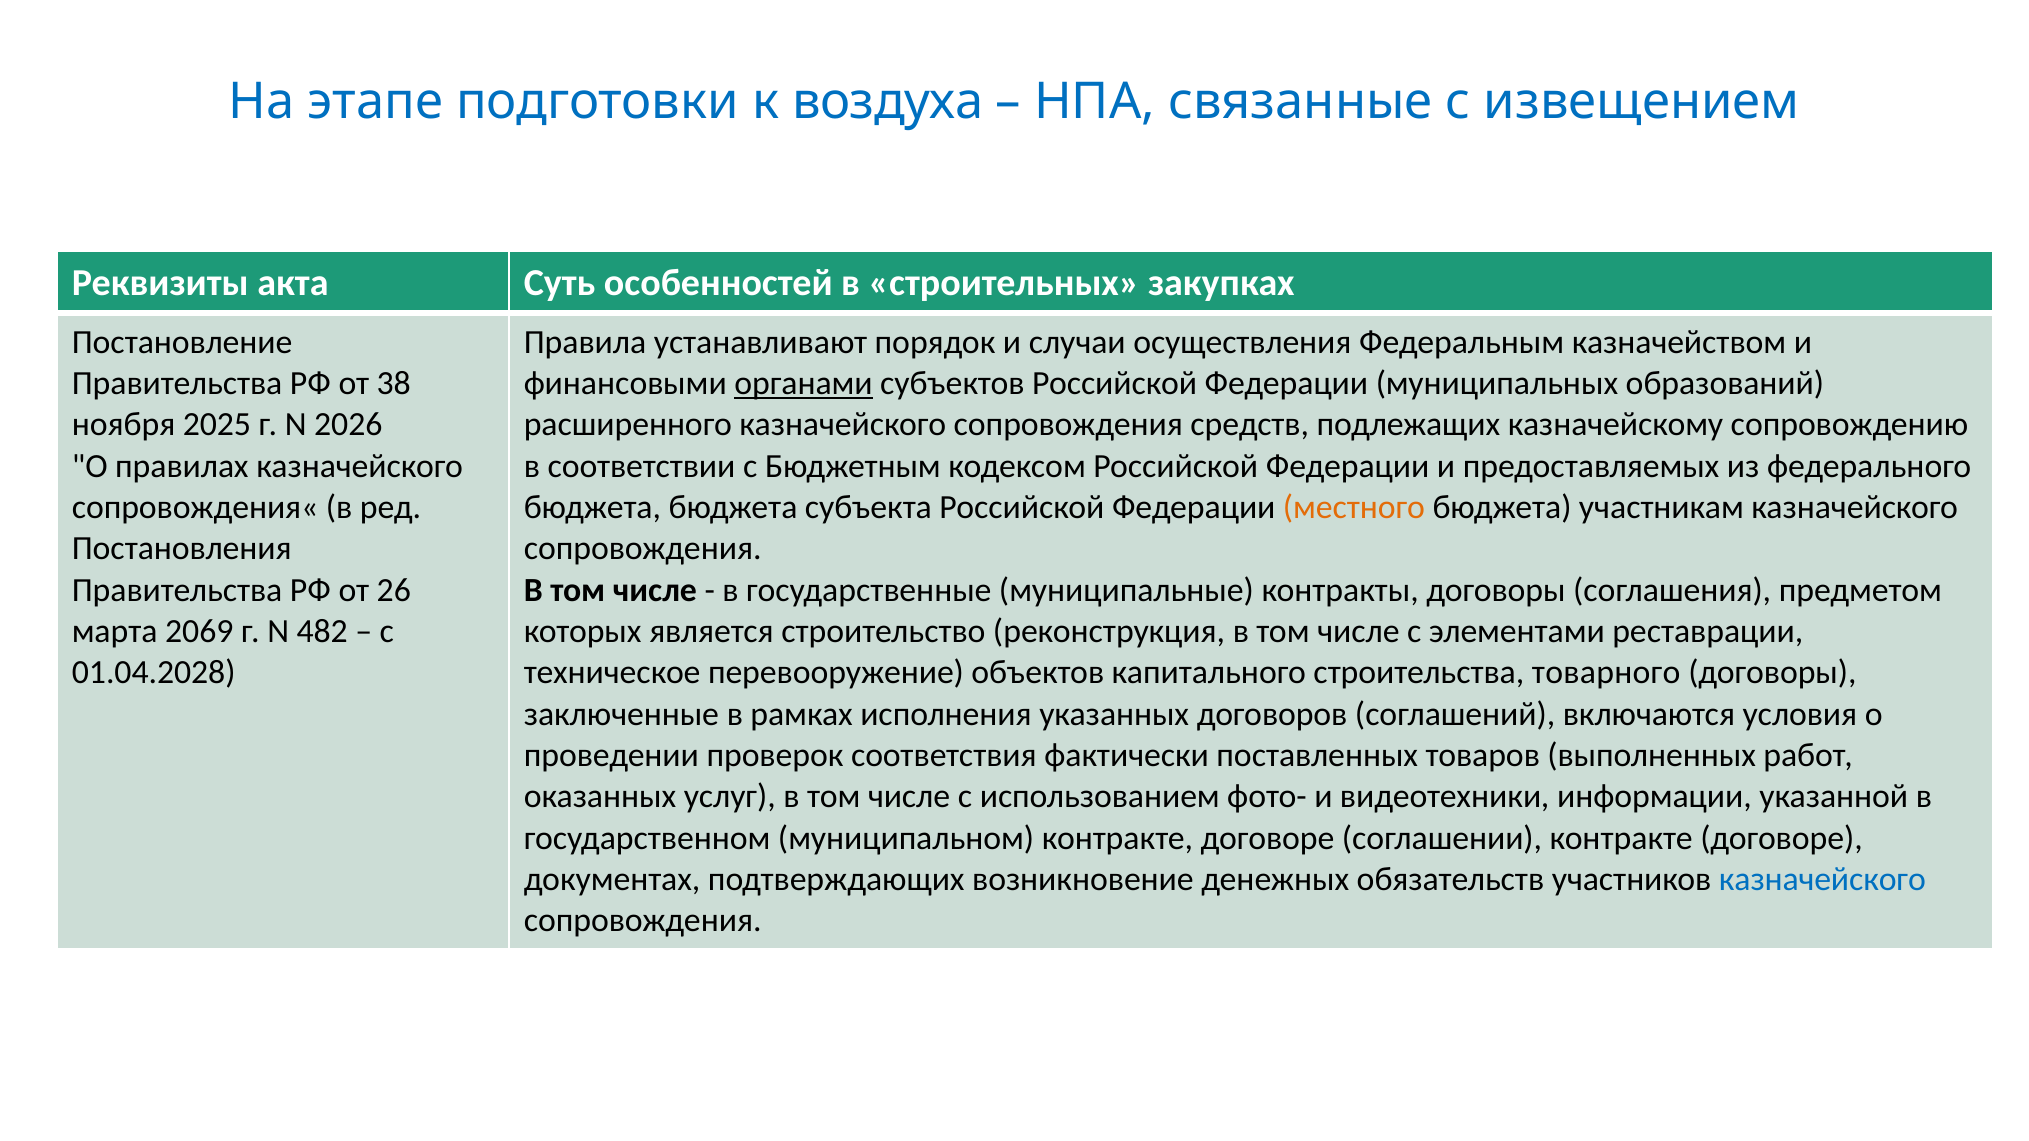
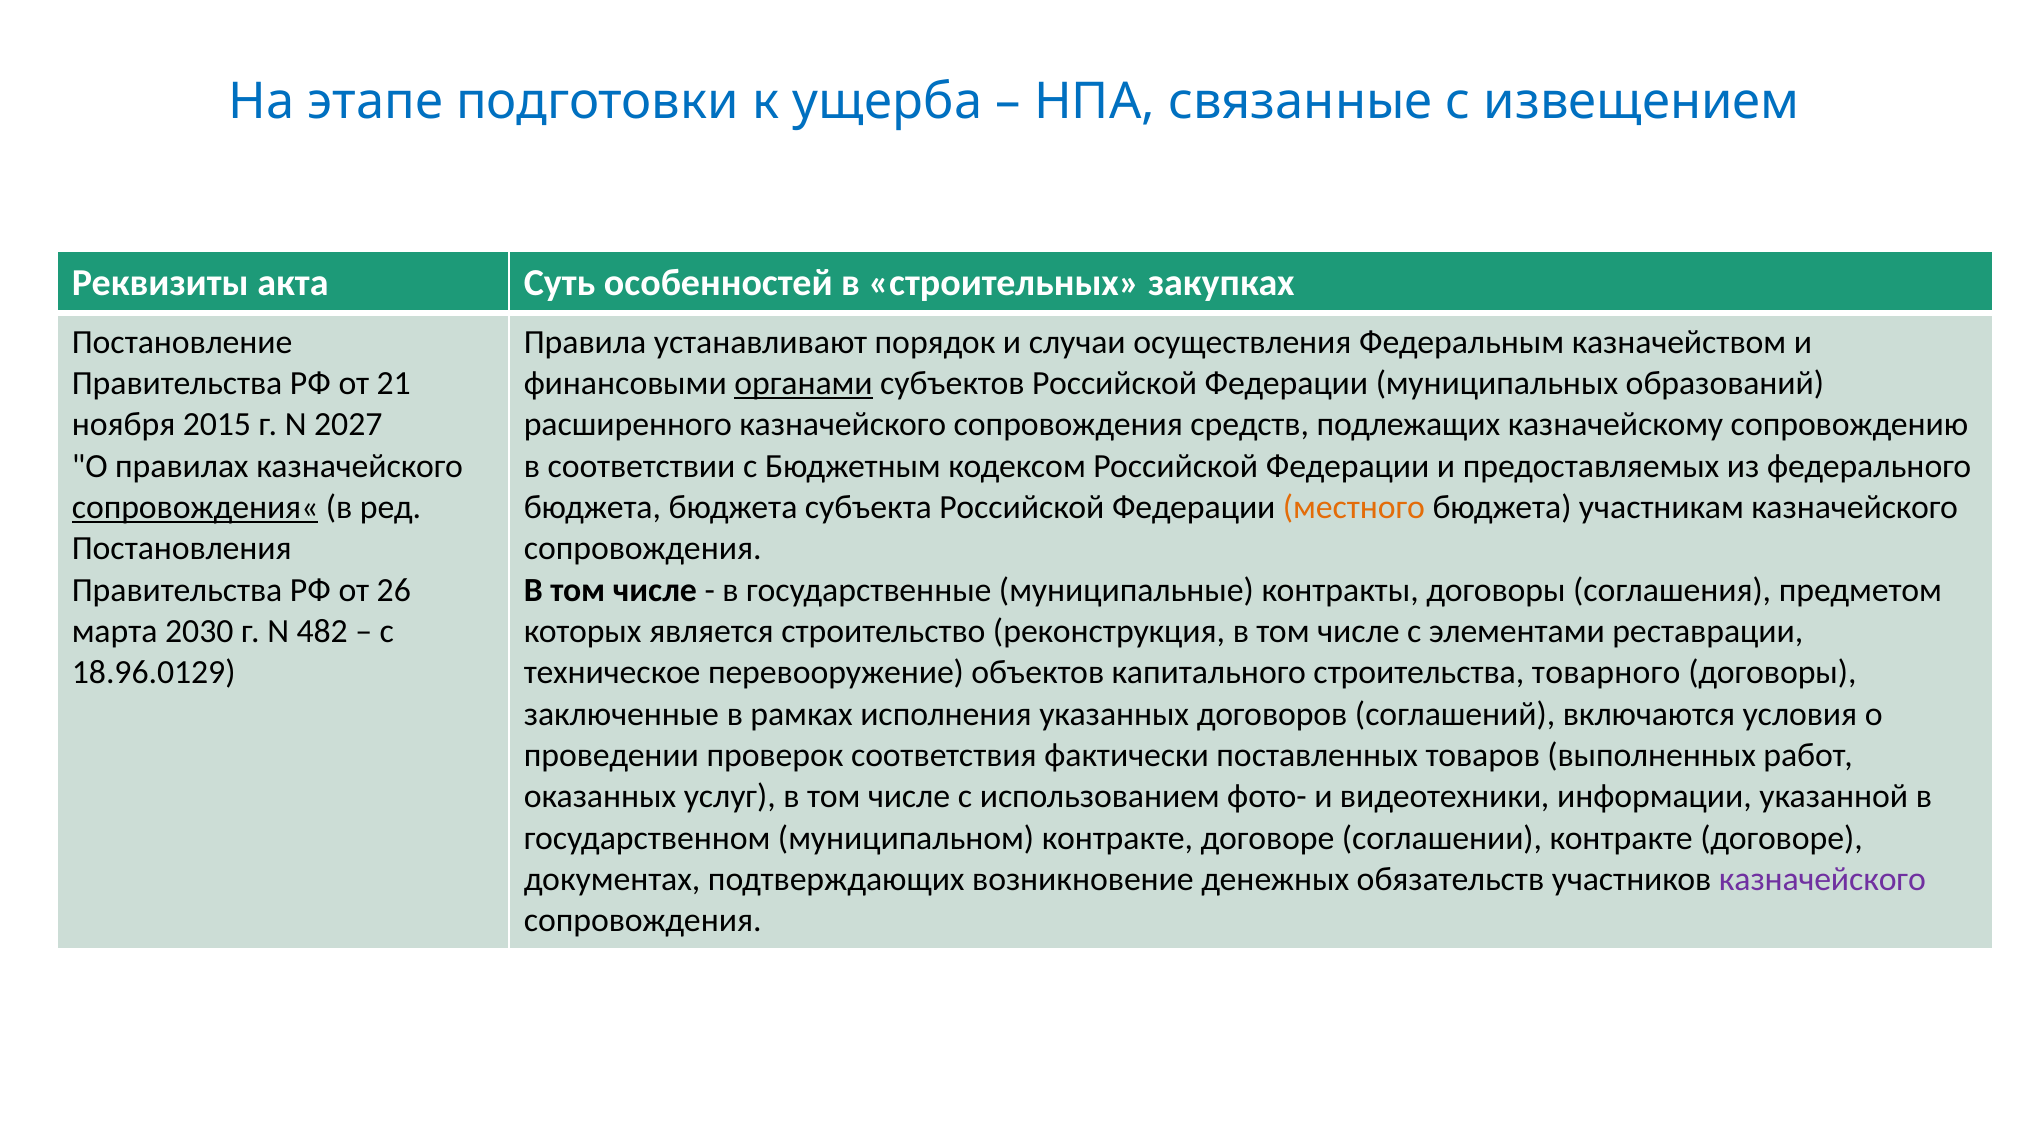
воздуха: воздуха -> ущерба
38: 38 -> 21
2025: 2025 -> 2015
2026: 2026 -> 2027
сопровождения« underline: none -> present
2069: 2069 -> 2030
01.04.2028: 01.04.2028 -> 18.96.0129
казначейского at (1822, 879) colour: blue -> purple
